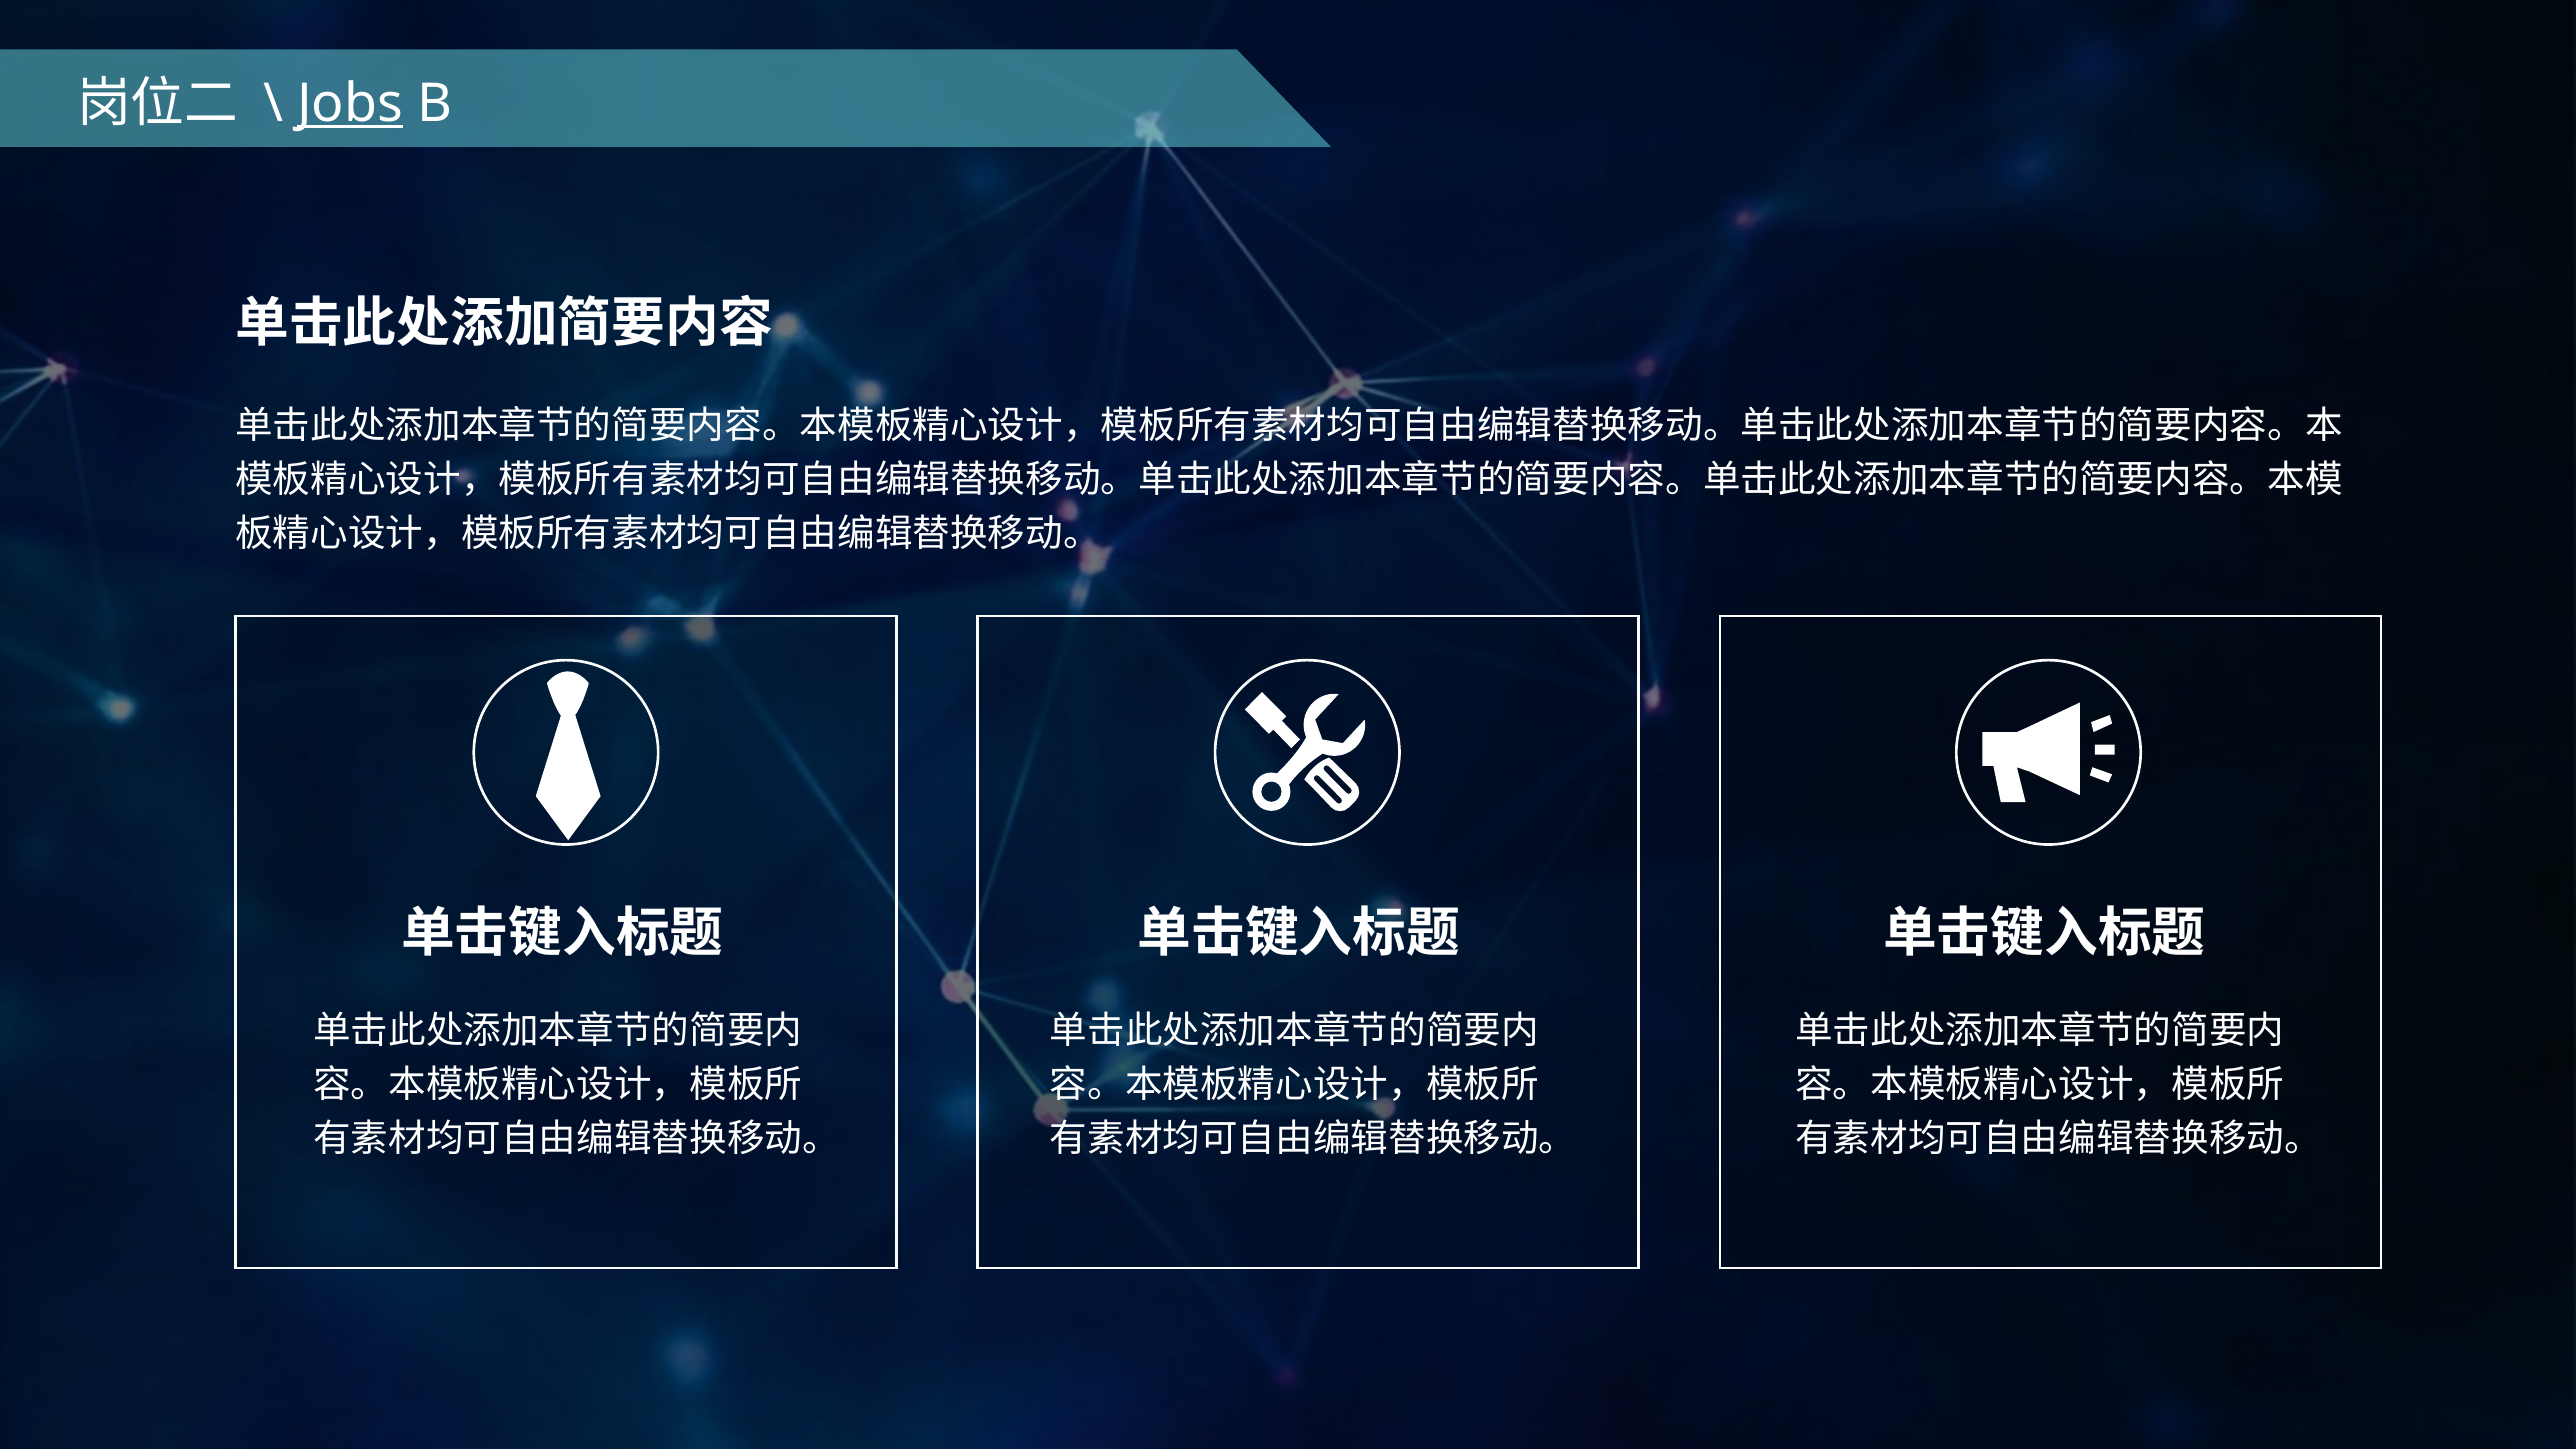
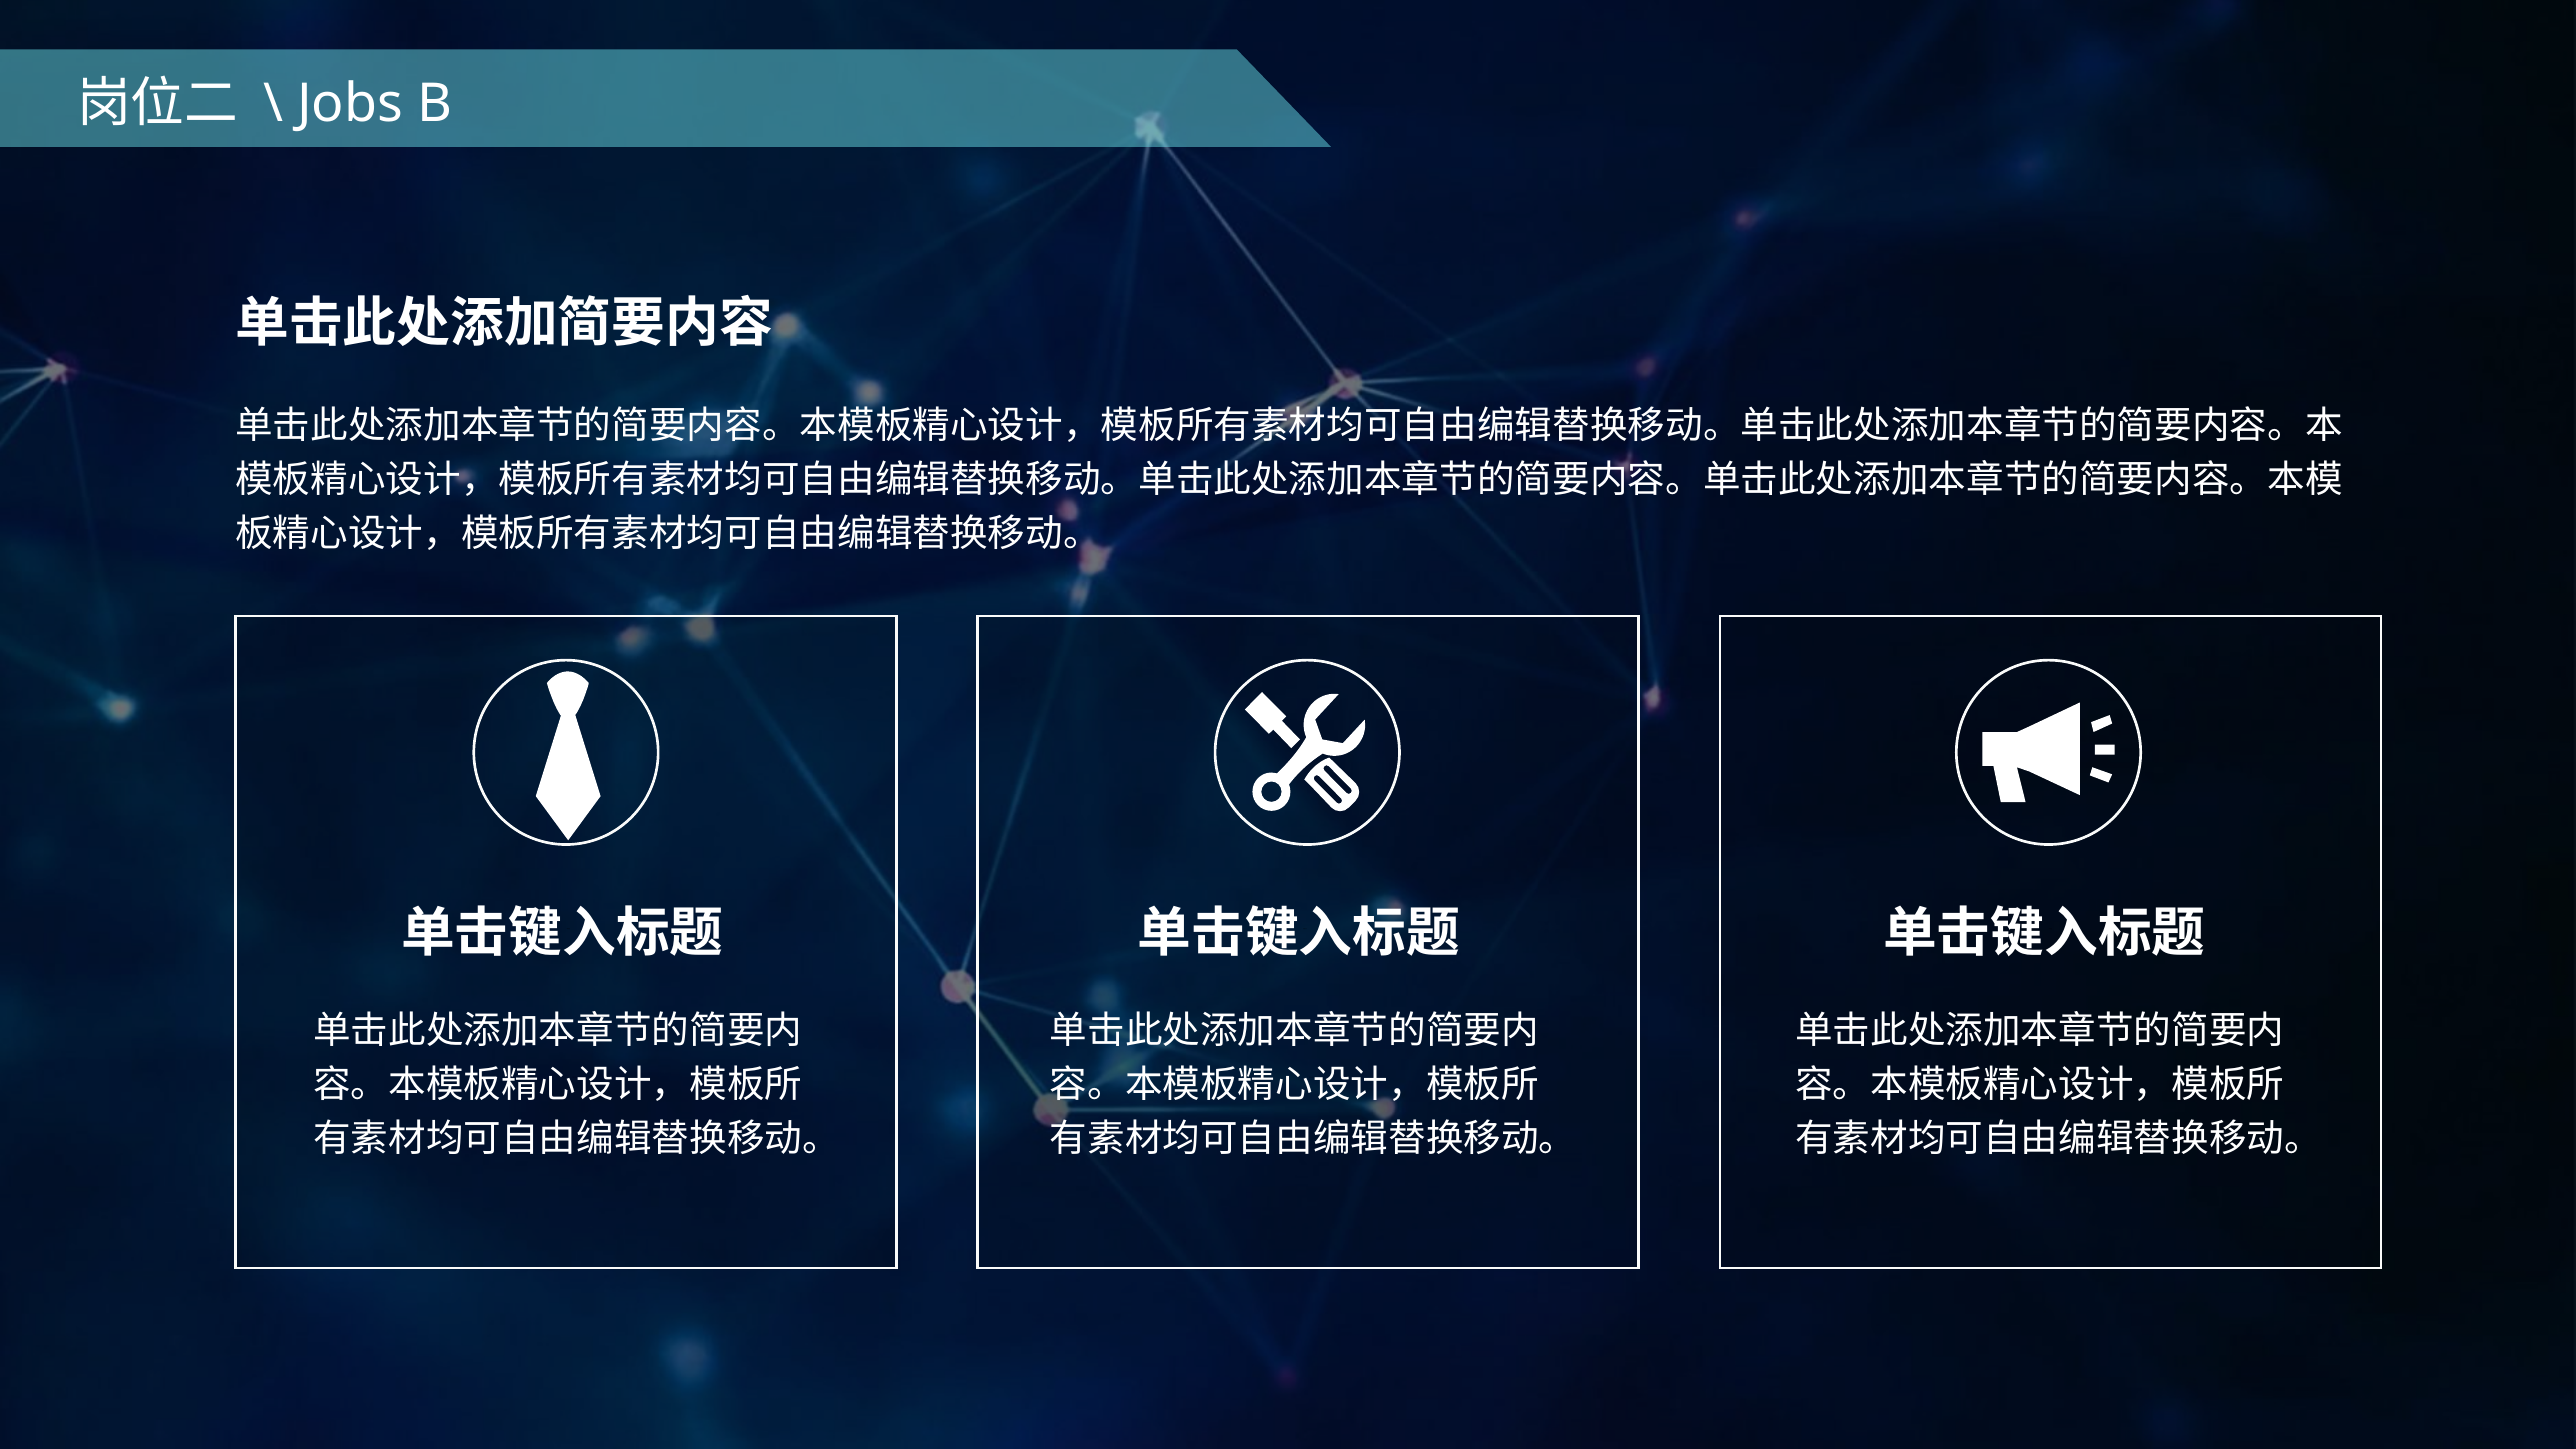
Jobs underline: present -> none
